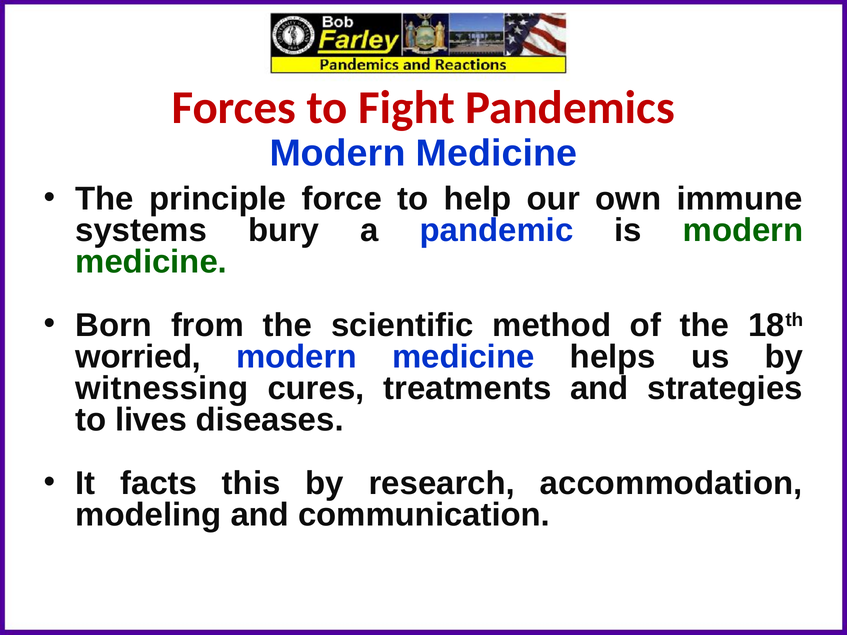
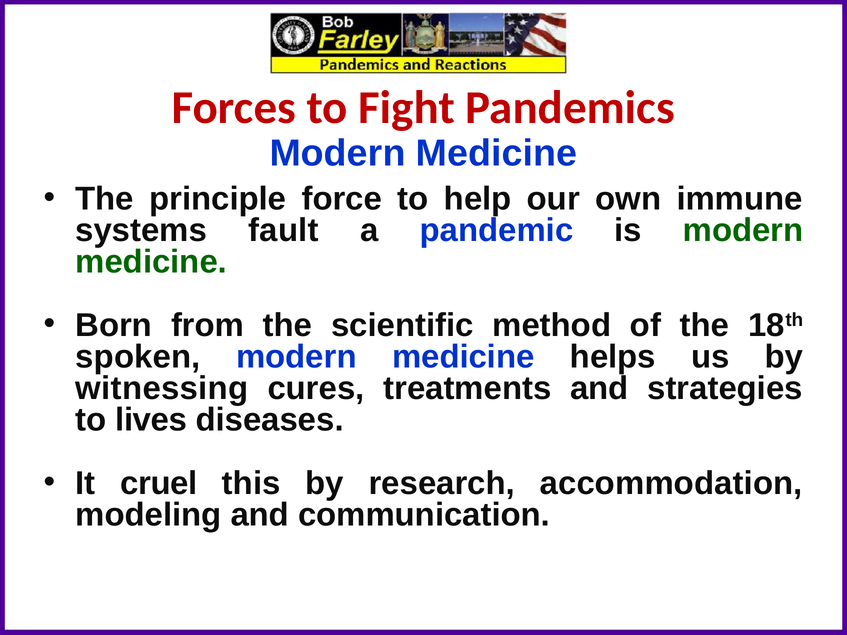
bury: bury -> fault
worried: worried -> spoken
facts: facts -> cruel
